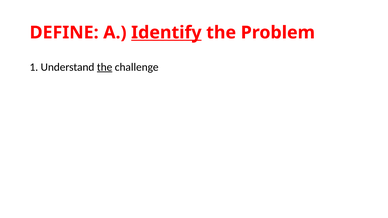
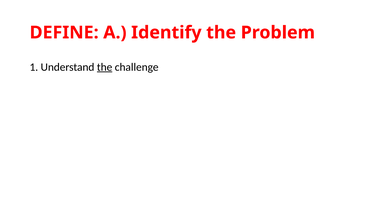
Identify underline: present -> none
